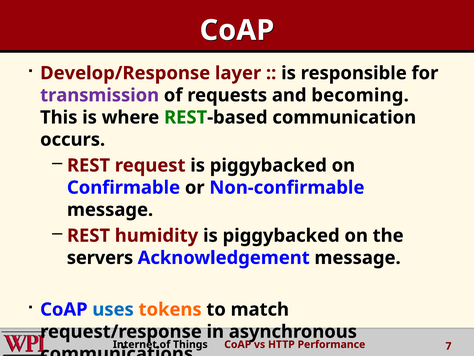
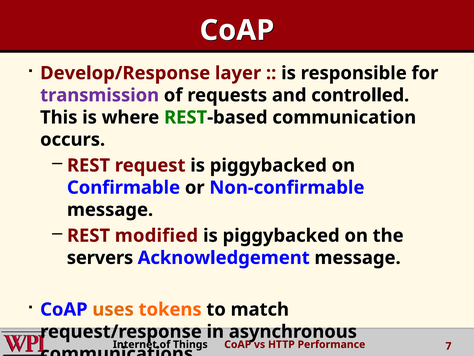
becoming: becoming -> controlled
humidity: humidity -> modified
uses colour: blue -> orange
